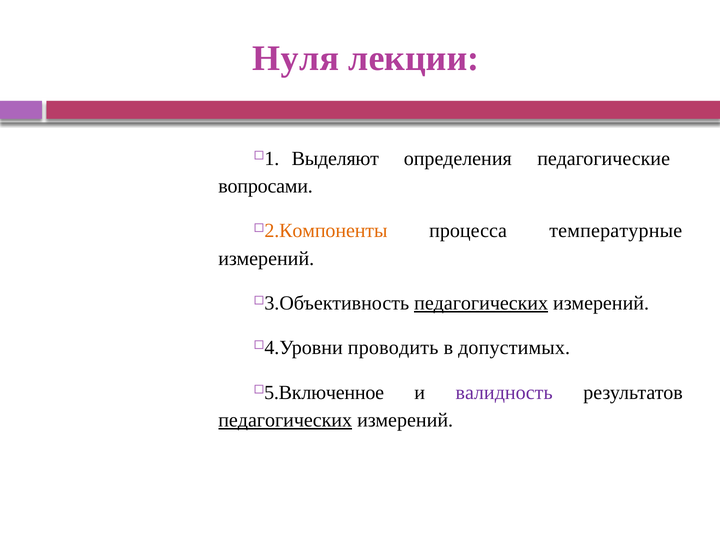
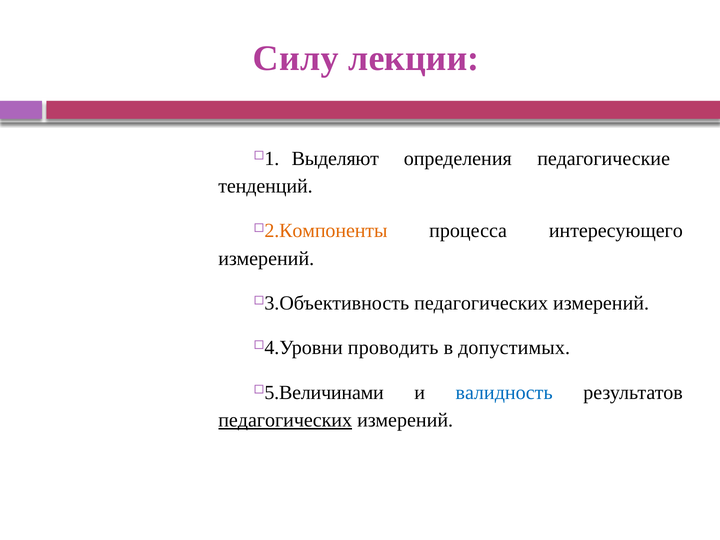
Нуля: Нуля -> Силу
вопросами: вопросами -> тенденций
температурные: температурные -> интересующего
педагогических at (481, 303) underline: present -> none
5.Включенное: 5.Включенное -> 5.Величинами
валидность colour: purple -> blue
